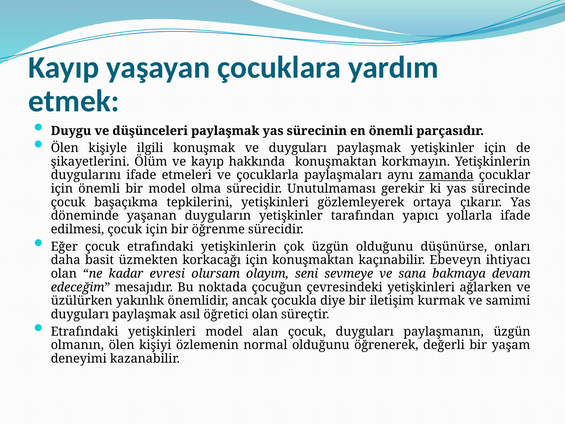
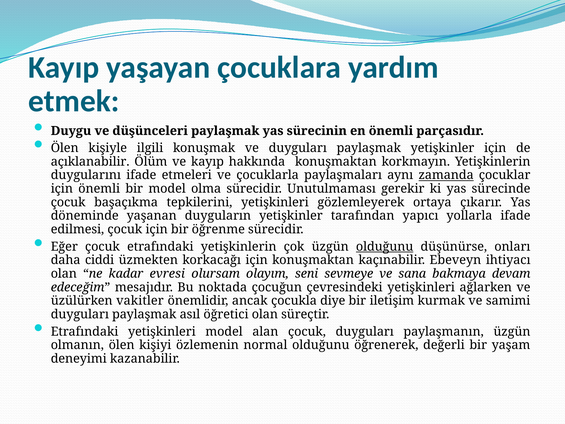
şikayetlerini: şikayetlerini -> açıklanabilir
olduğunu at (385, 246) underline: none -> present
basit: basit -> ciddi
yakınlık: yakınlık -> vakitler
